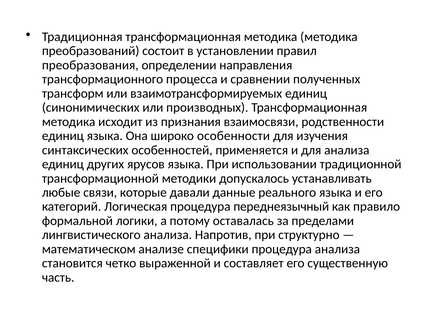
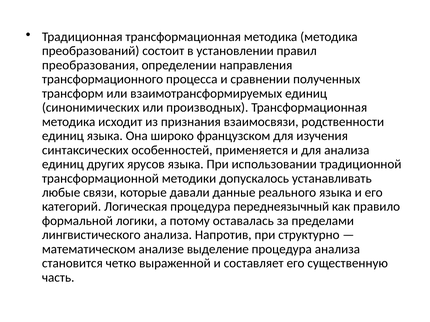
особенности: особенности -> французском
специфики: специфики -> выделение
